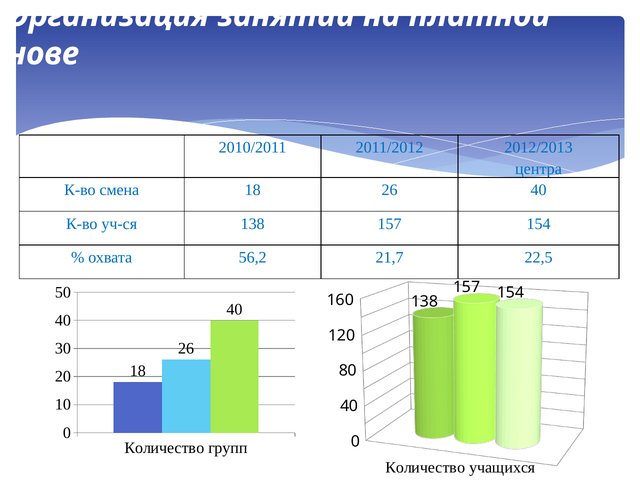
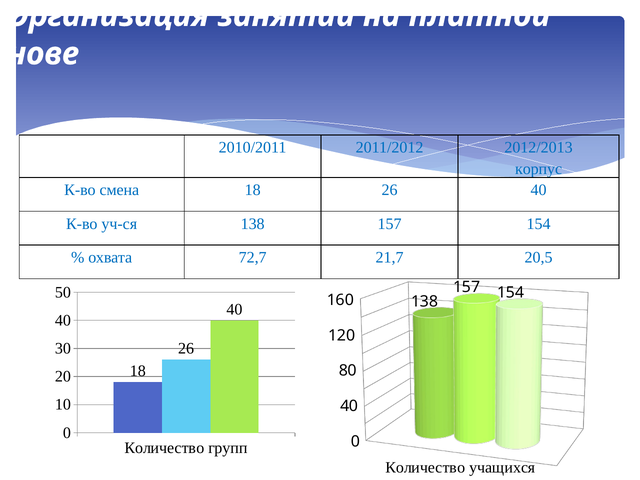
центра: центра -> корпус
56,2: 56,2 -> 72,7
22,5: 22,5 -> 20,5
